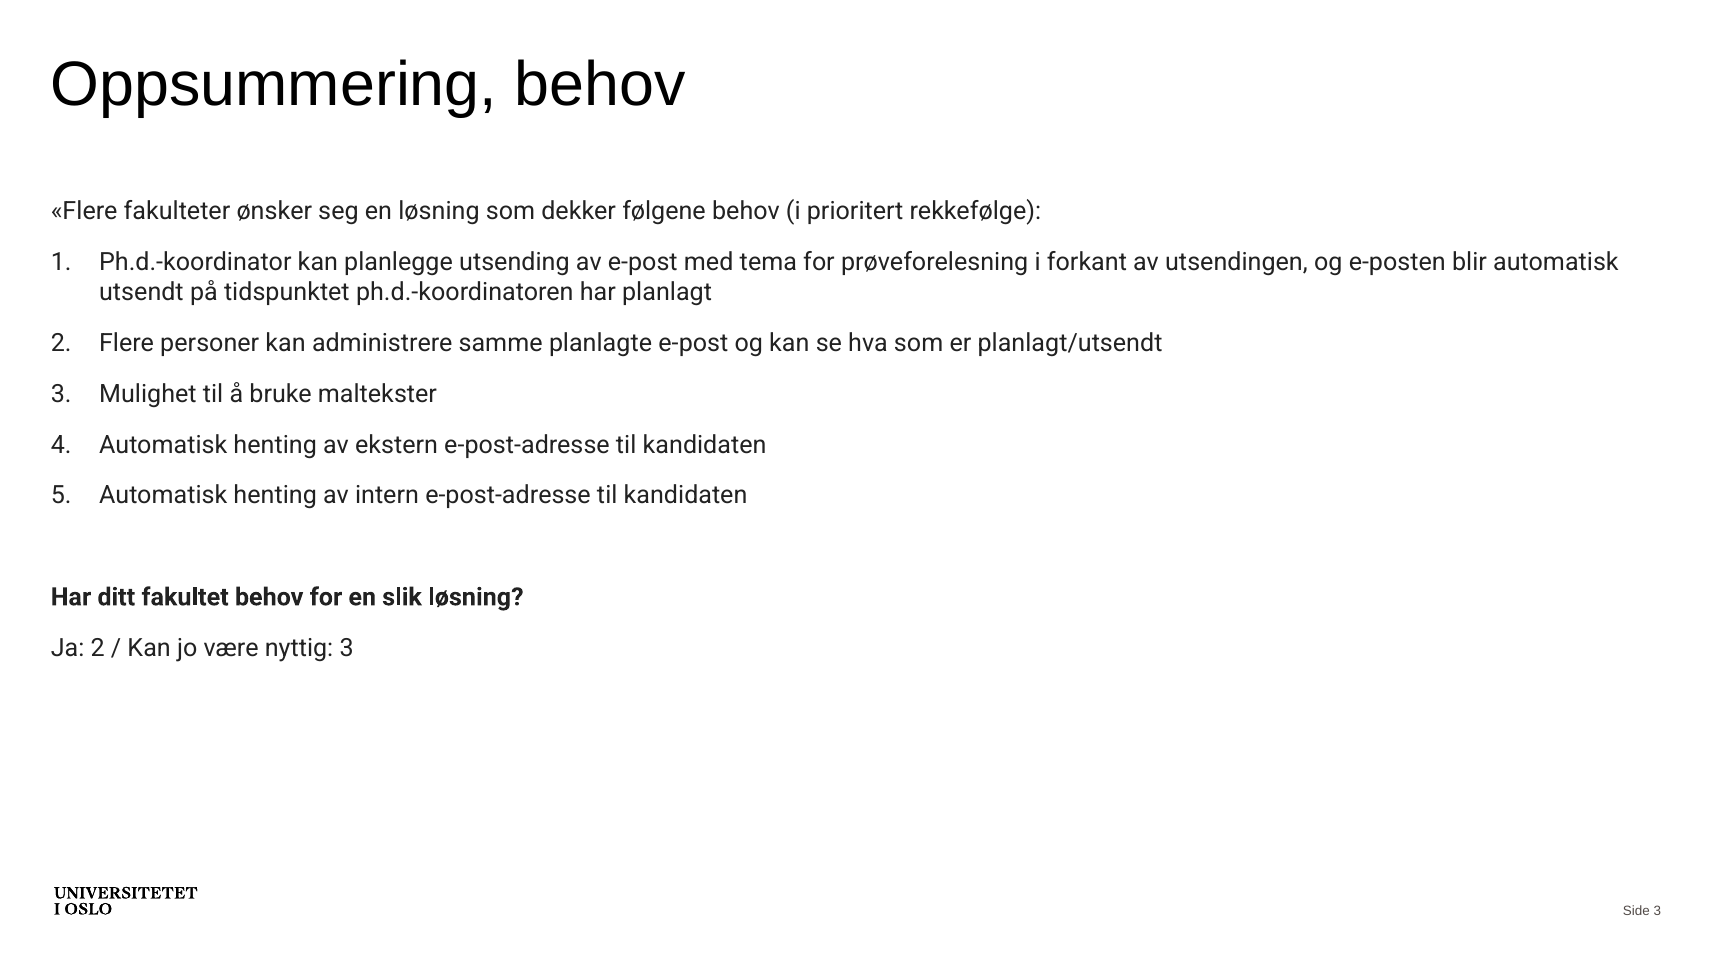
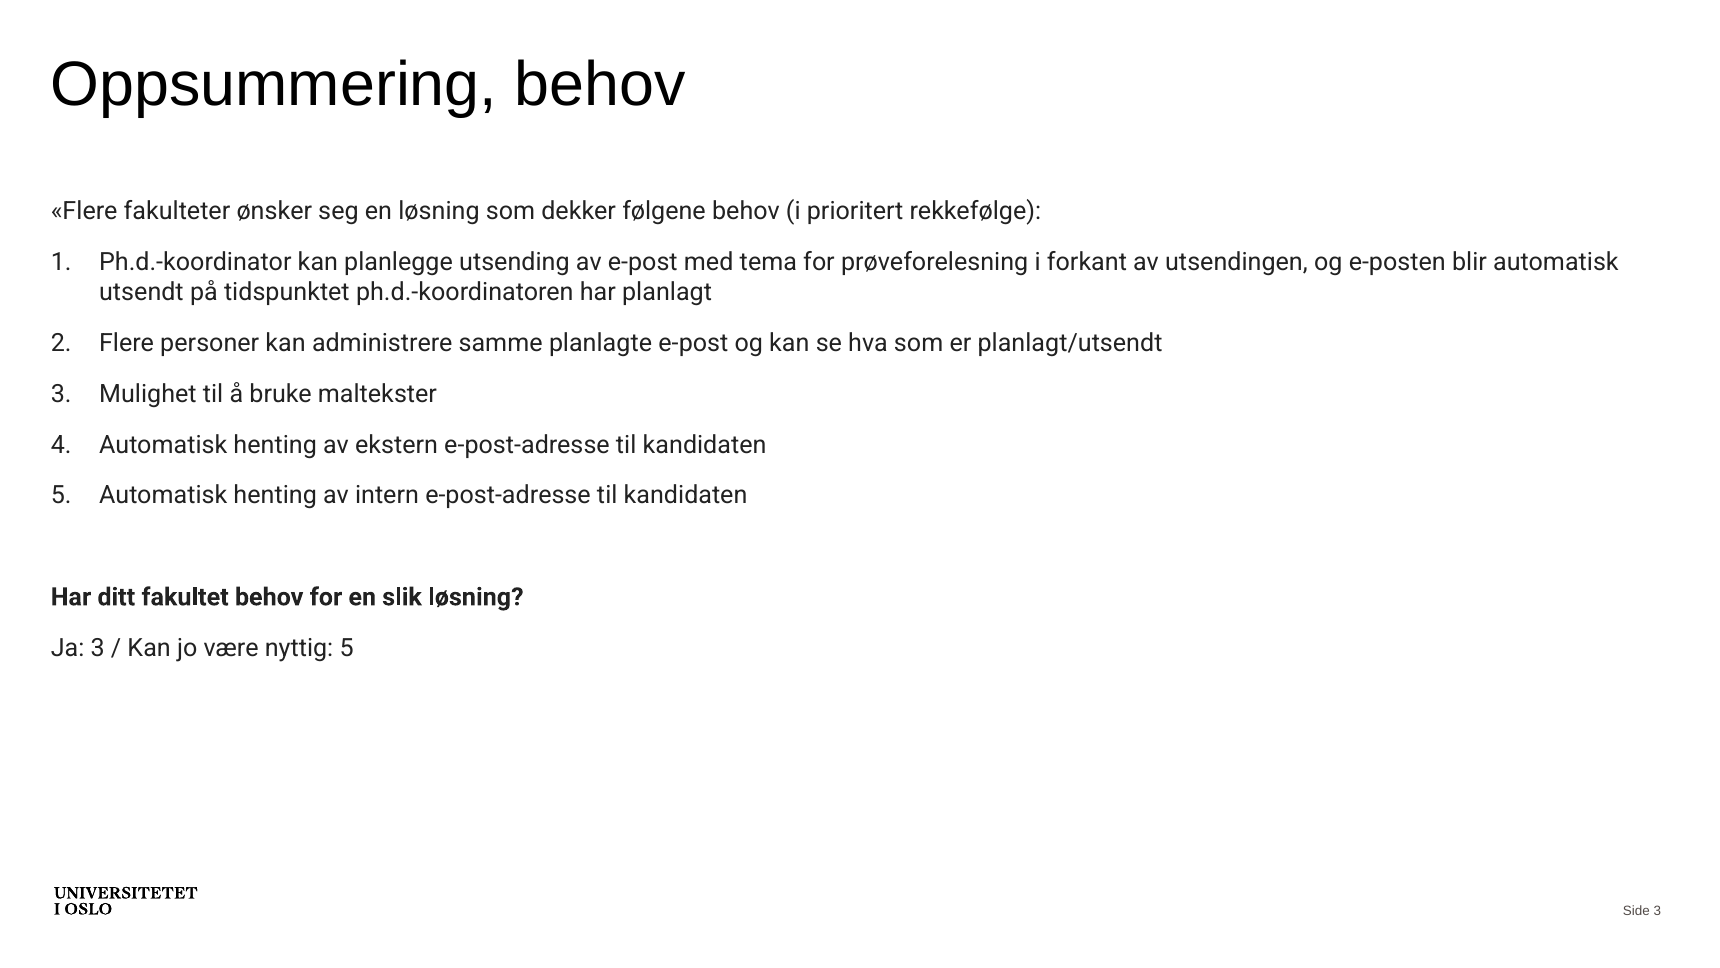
Ja 2: 2 -> 3
nyttig 3: 3 -> 5
